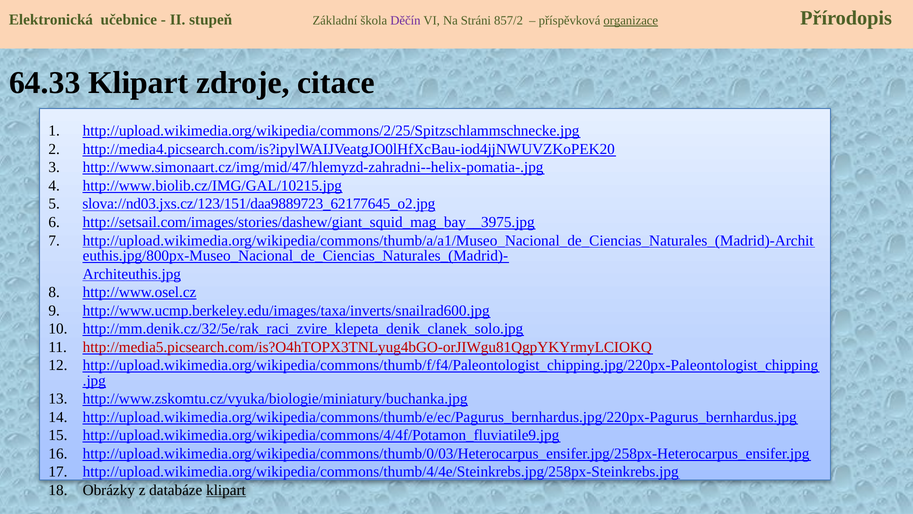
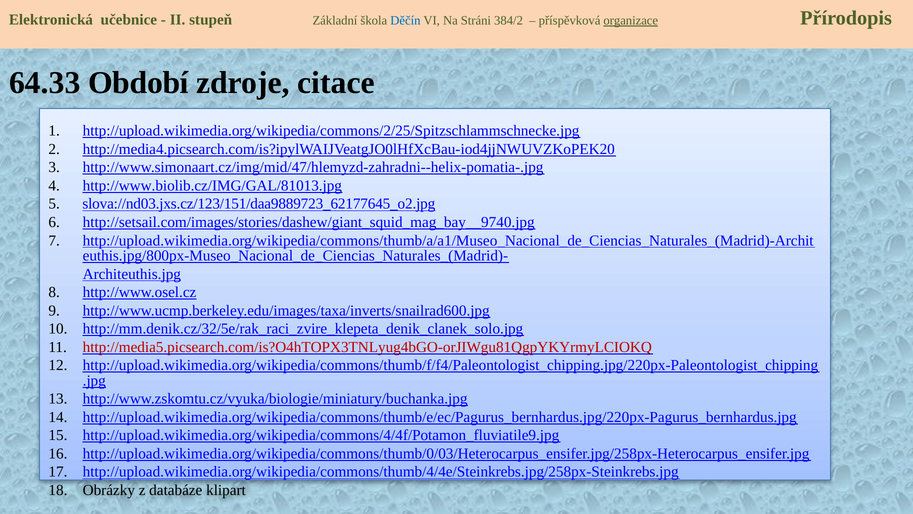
Děčín colour: purple -> blue
857/2: 857/2 -> 384/2
64.33 Klipart: Klipart -> Období
http://www.biolib.cz/IMG/GAL/10215.jpg: http://www.biolib.cz/IMG/GAL/10215.jpg -> http://www.biolib.cz/IMG/GAL/81013.jpg
http://setsail.com/images/stories/dashew/giant_squid_mag_bay__3975.jpg: http://setsail.com/images/stories/dashew/giant_squid_mag_bay__3975.jpg -> http://setsail.com/images/stories/dashew/giant_squid_mag_bay__9740.jpg
klipart at (226, 490) underline: present -> none
